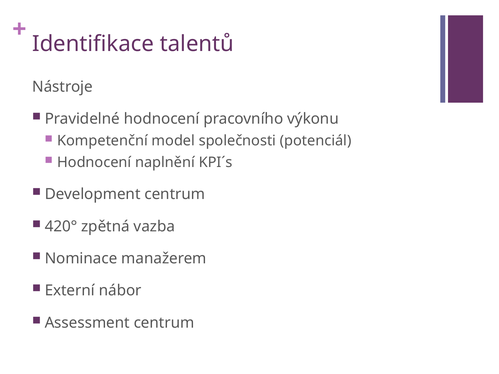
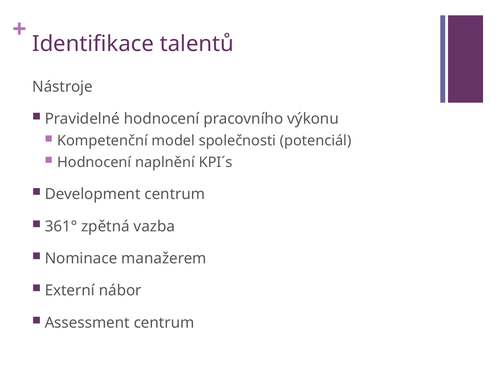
420°: 420° -> 361°
